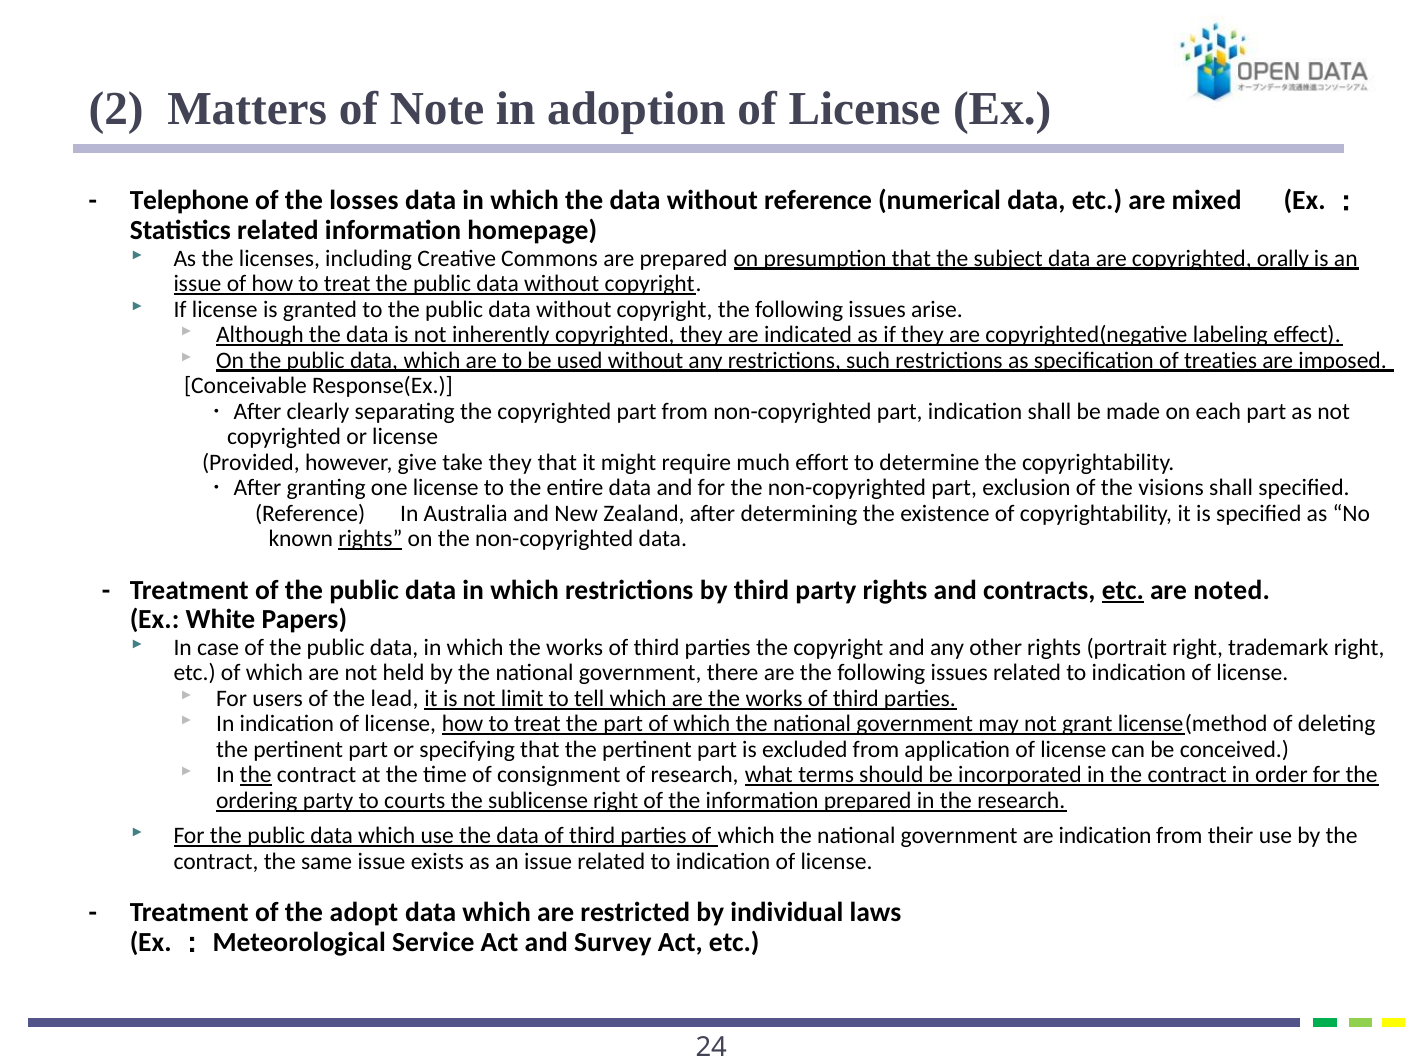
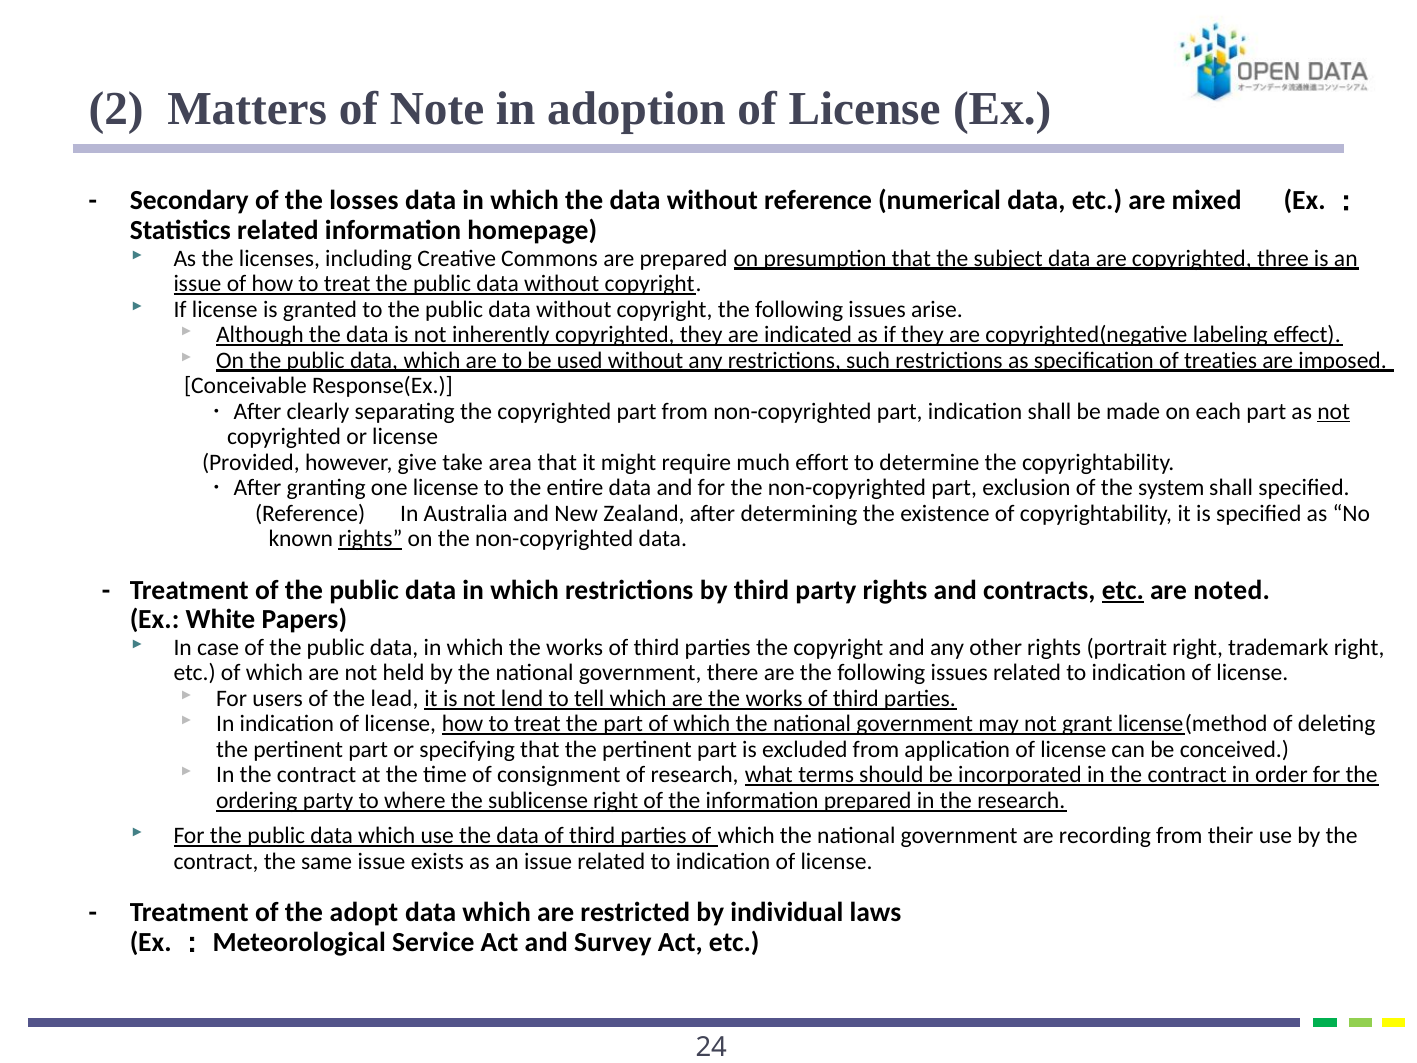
Telephone: Telephone -> Secondary
orally: orally -> three
not at (1334, 411) underline: none -> present
take they: they -> area
visions: visions -> system
limit: limit -> lend
the at (256, 775) underline: present -> none
courts: courts -> where
are indication: indication -> recording
